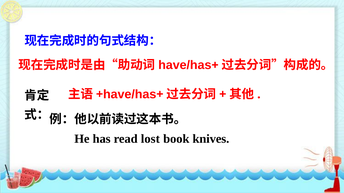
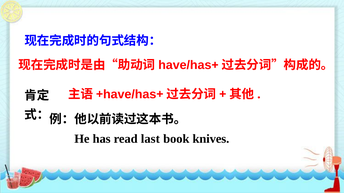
lost: lost -> last
